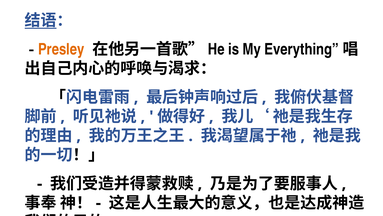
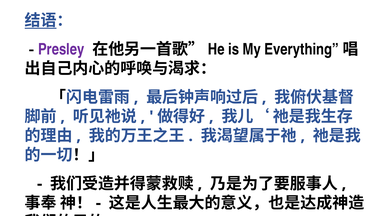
Presley colour: orange -> purple
